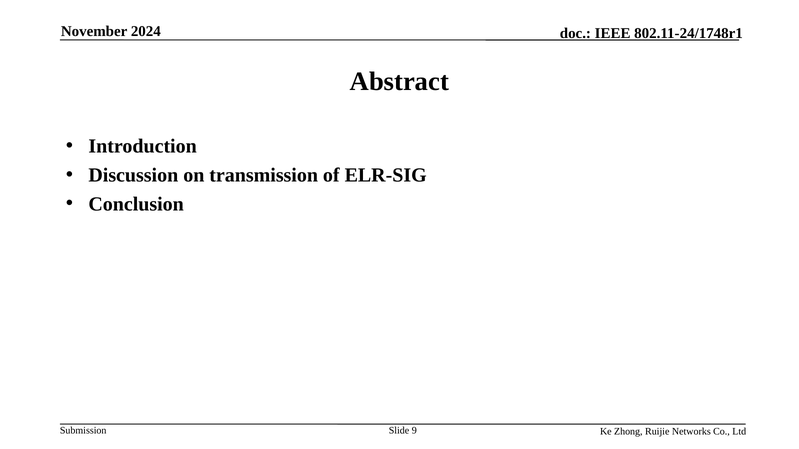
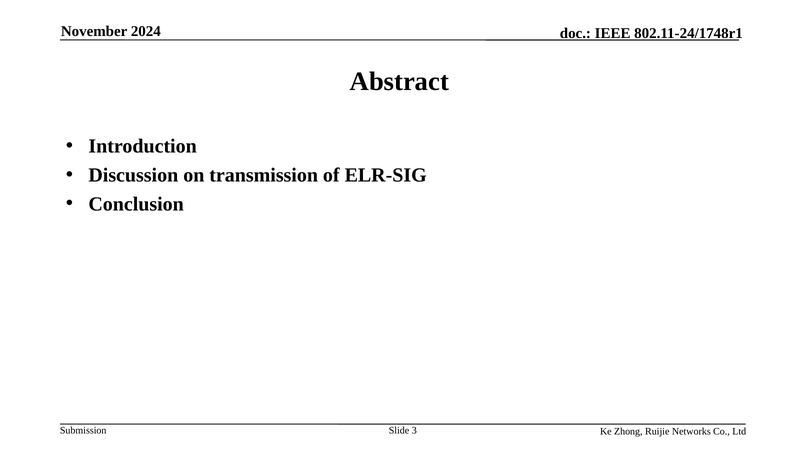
9: 9 -> 3
